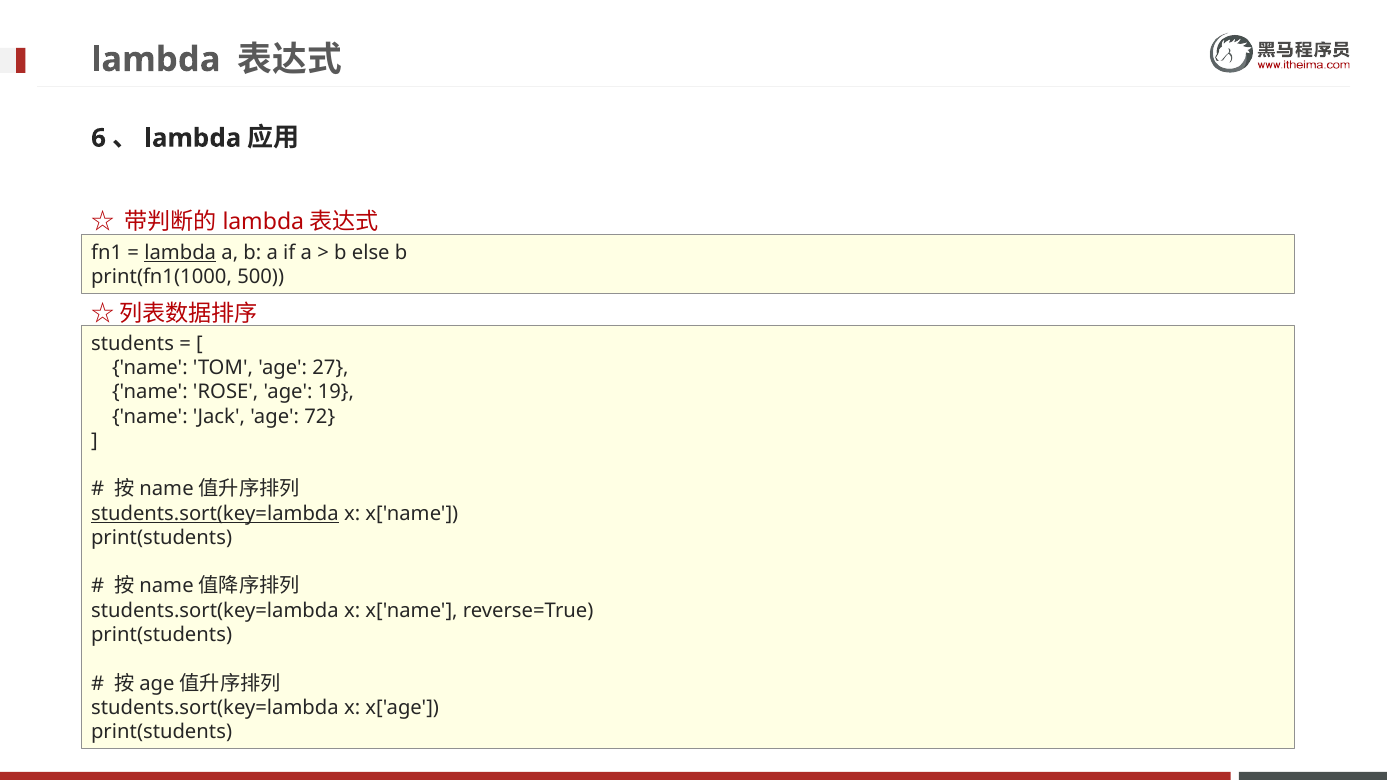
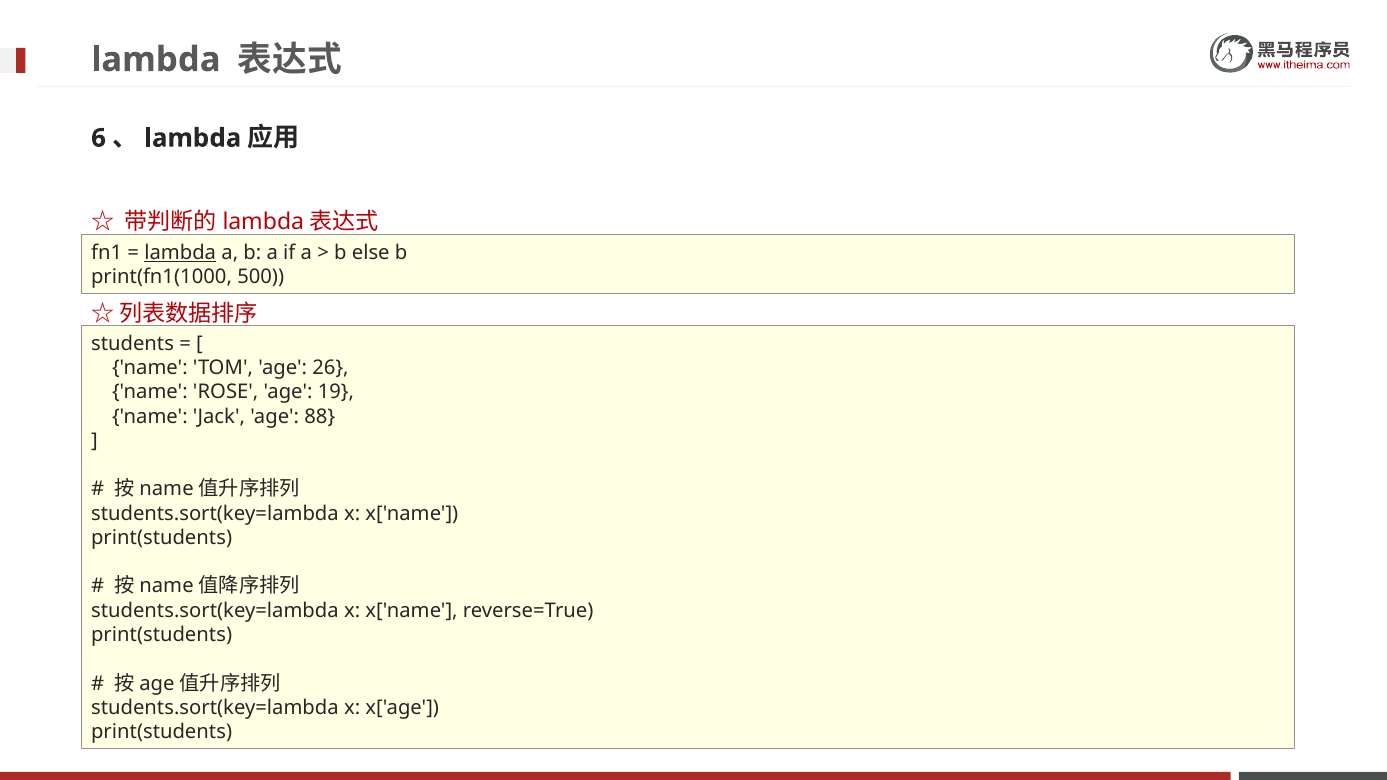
27: 27 -> 26
72: 72 -> 88
students.sort(key=lambda at (215, 514) underline: present -> none
